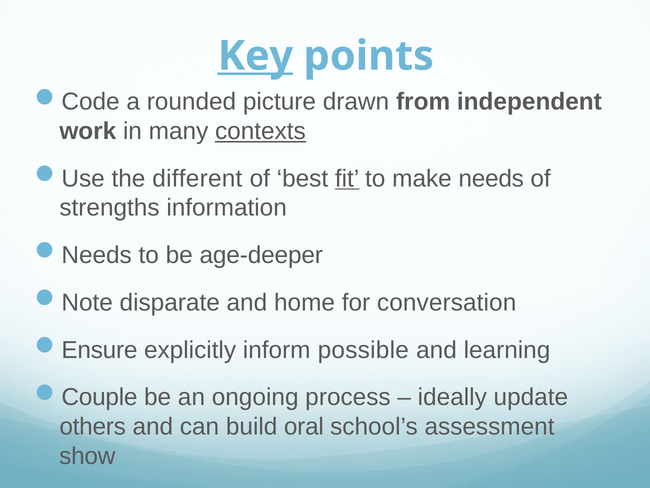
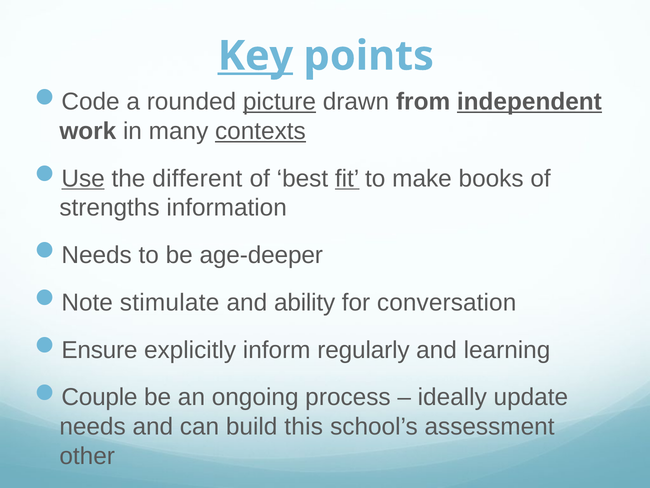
picture underline: none -> present
independent underline: none -> present
Use underline: none -> present
make needs: needs -> books
disparate: disparate -> stimulate
home: home -> ability
possible: possible -> regularly
others at (93, 426): others -> needs
oral: oral -> this
show: show -> other
